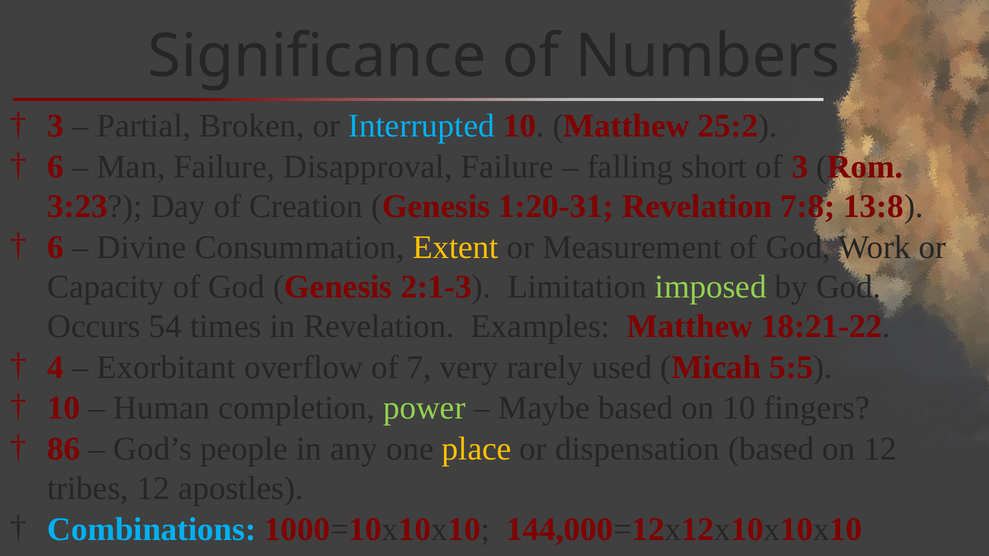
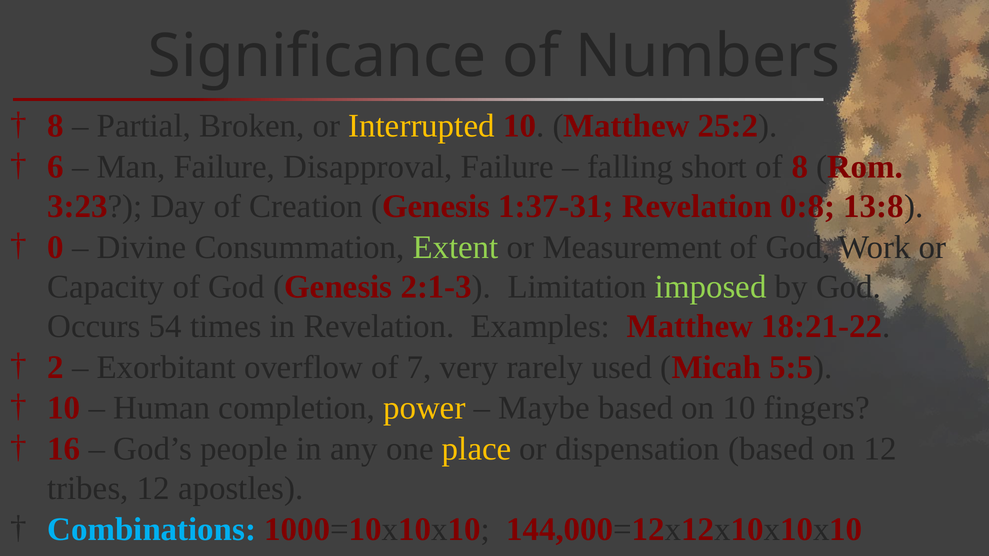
3 at (56, 126): 3 -> 8
Interrupted colour: light blue -> yellow
of 3: 3 -> 8
1:20-31: 1:20-31 -> 1:37-31
7:8: 7:8 -> 0:8
6 at (56, 247): 6 -> 0
Extent colour: yellow -> light green
4: 4 -> 2
power colour: light green -> yellow
86: 86 -> 16
